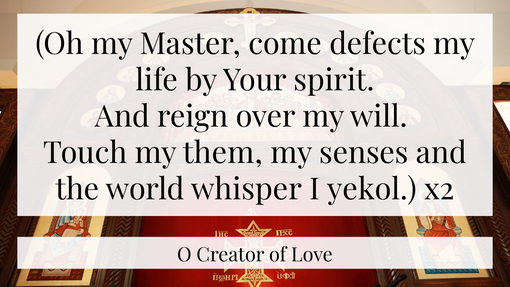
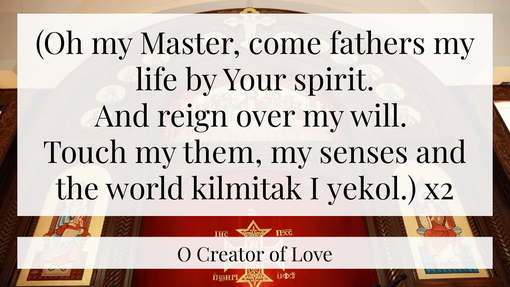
defects: defects -> fathers
whisper: whisper -> kilmitak
